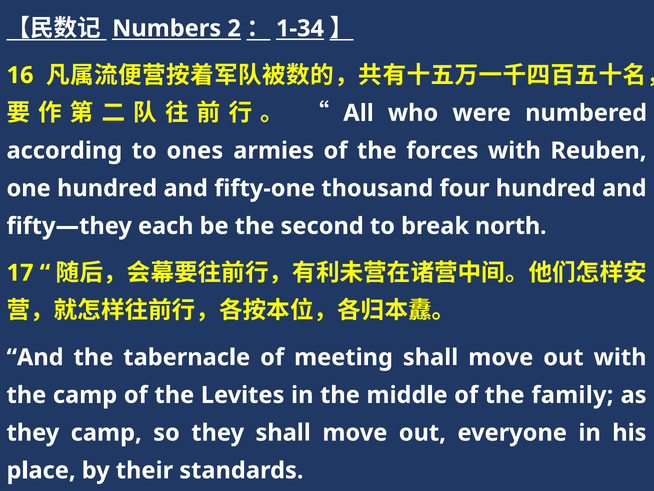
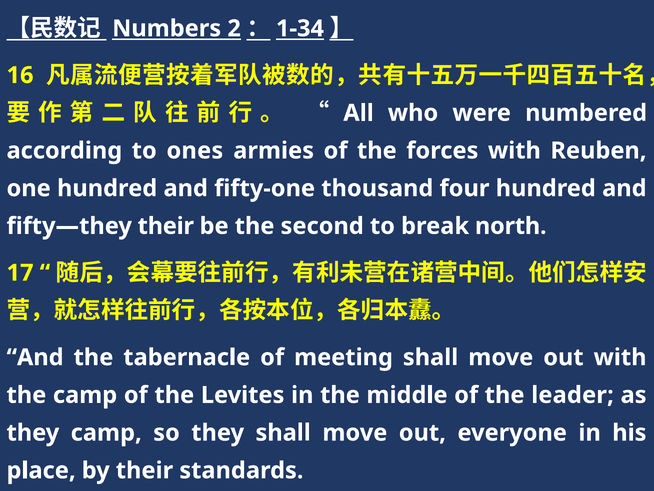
fifty—they each: each -> their
family: family -> leader
